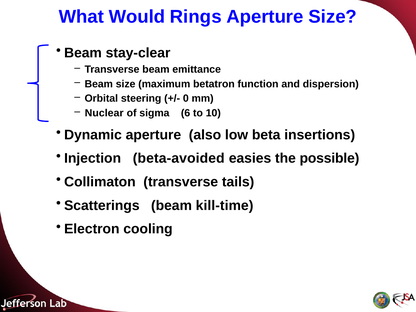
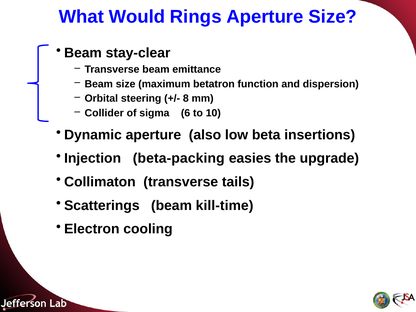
0: 0 -> 8
Nuclear: Nuclear -> Collider
beta-avoided: beta-avoided -> beta-packing
possible: possible -> upgrade
